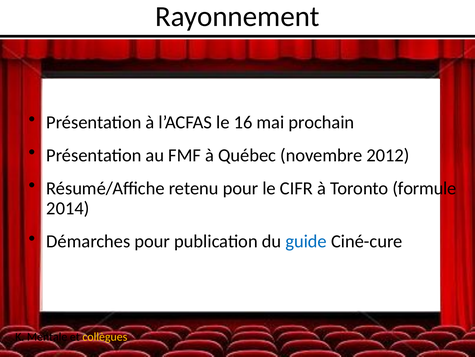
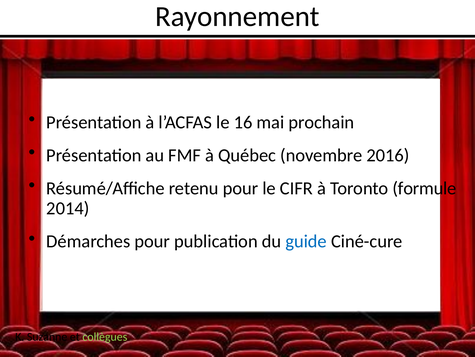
2012: 2012 -> 2016
Mentale: Mentale -> Suzanne
collègues colour: yellow -> light green
